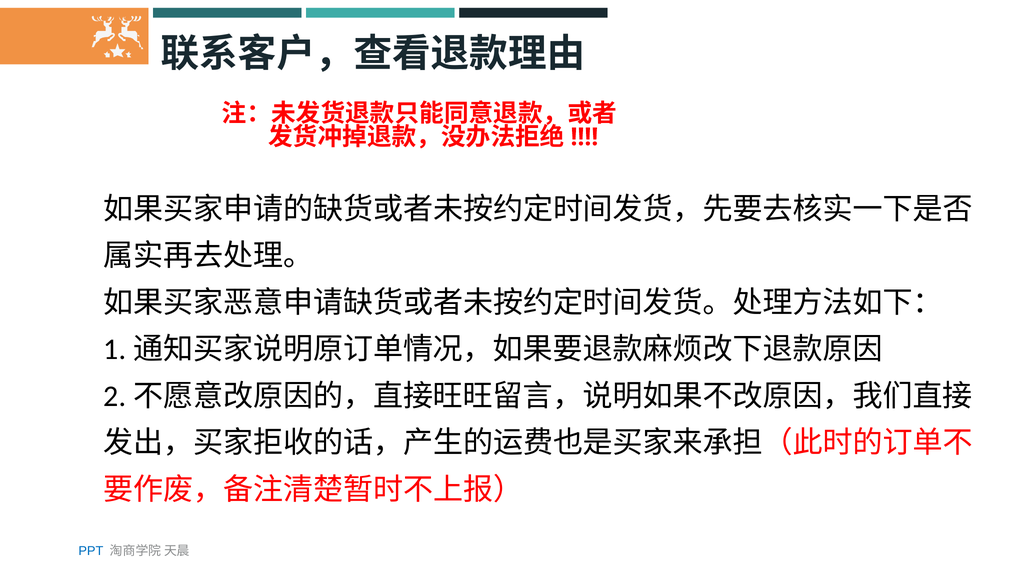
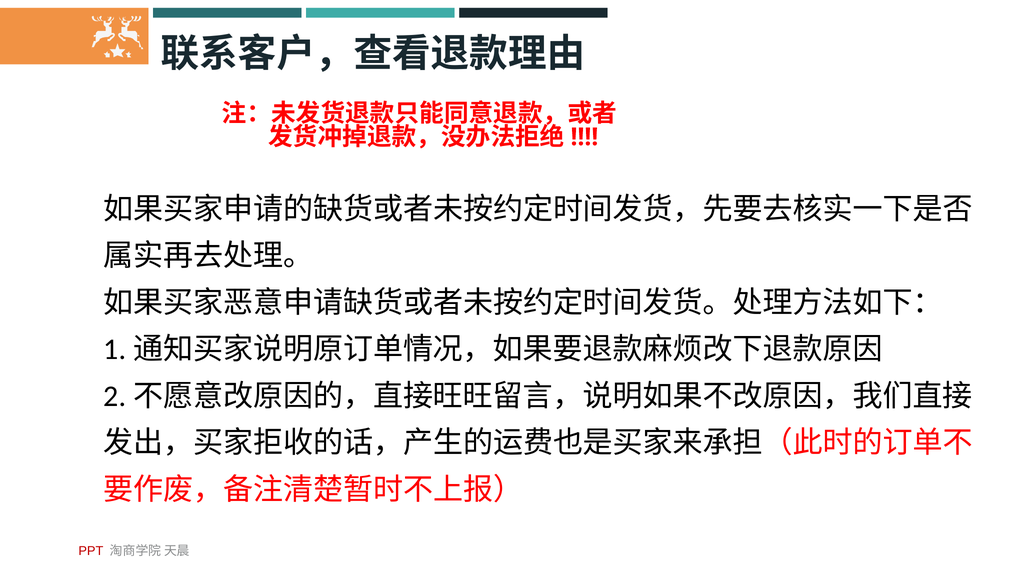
PPT colour: blue -> red
